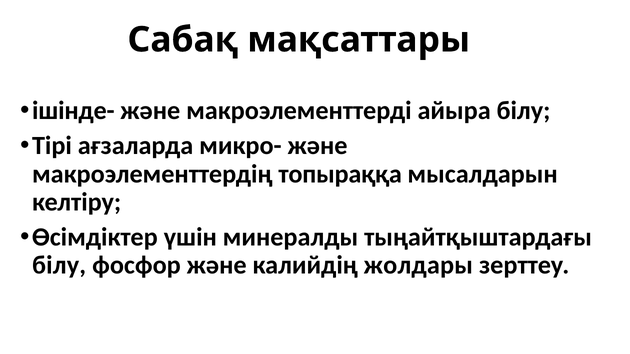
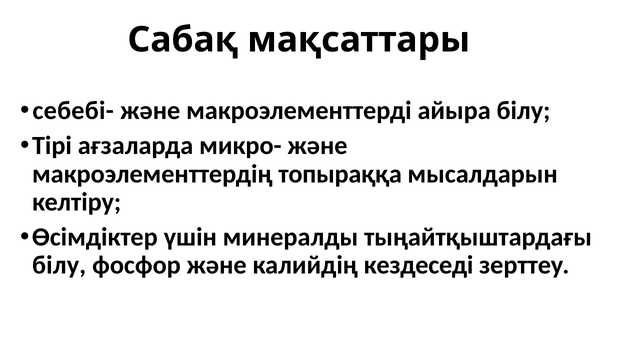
ішінде-: ішінде- -> себебі-
жолдары: жолдары -> кездеседі
